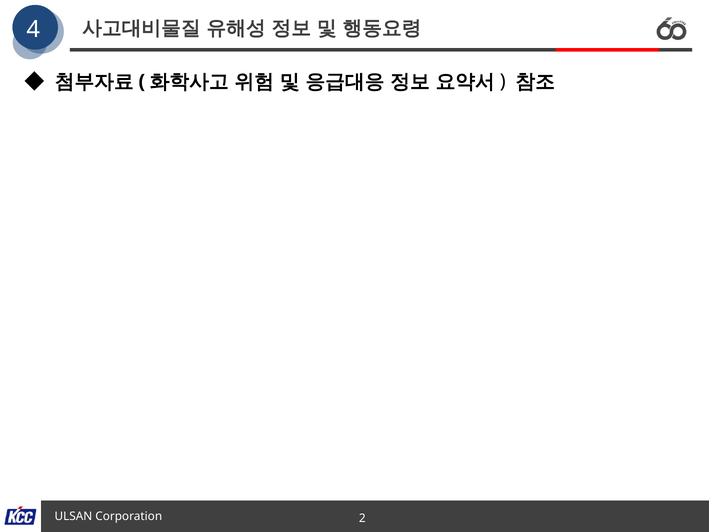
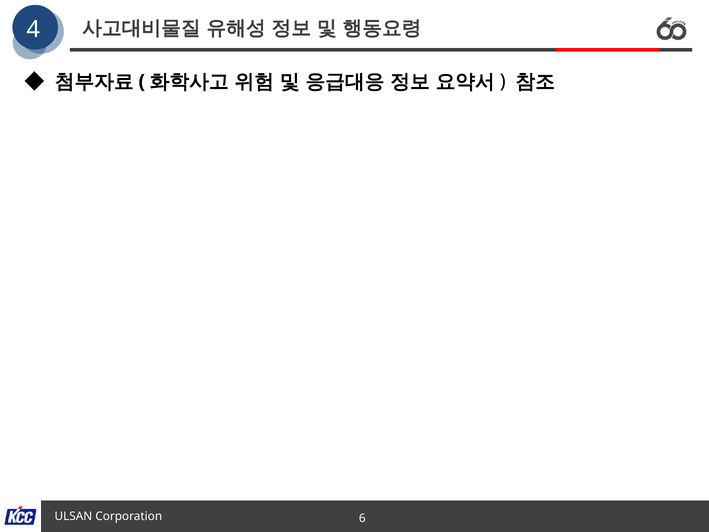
2: 2 -> 6
